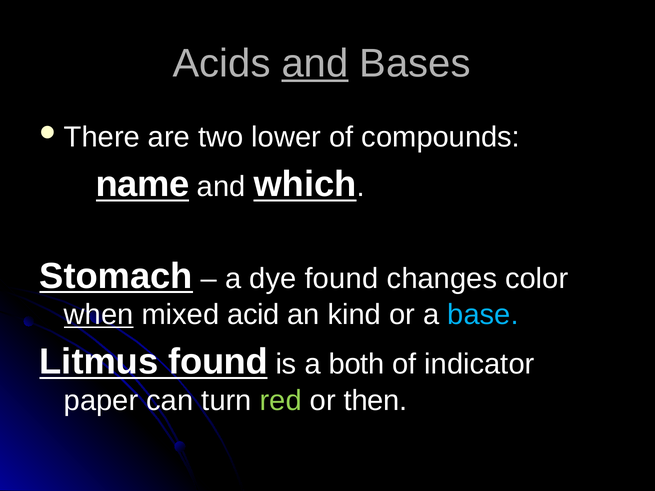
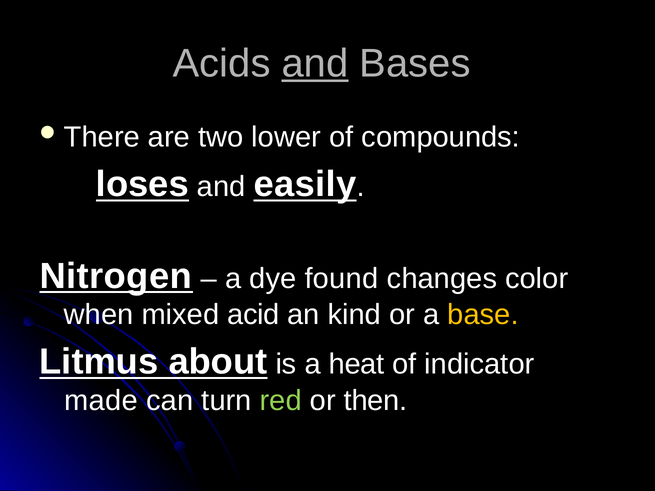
name: name -> loses
which: which -> easily
Stomach: Stomach -> Nitrogen
when underline: present -> none
base colour: light blue -> yellow
Litmus found: found -> about
both: both -> heat
paper: paper -> made
